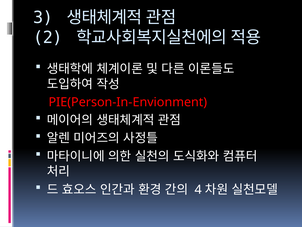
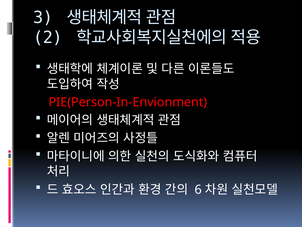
4: 4 -> 6
